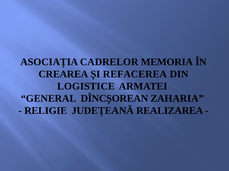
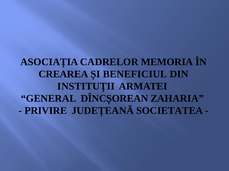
REFACEREA: REFACEREA -> BENEFICIUL
LOGISTICE: LOGISTICE -> INSTITUȚII
RELIGIE: RELIGIE -> PRIVIRE
REALIZAREA: REALIZAREA -> SOCIETATEA
